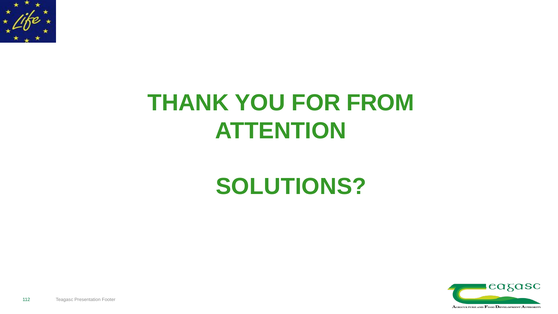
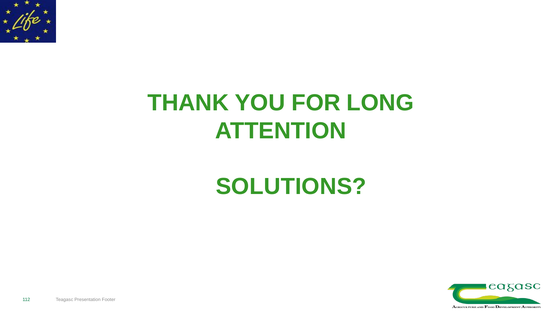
FROM: FROM -> LONG
